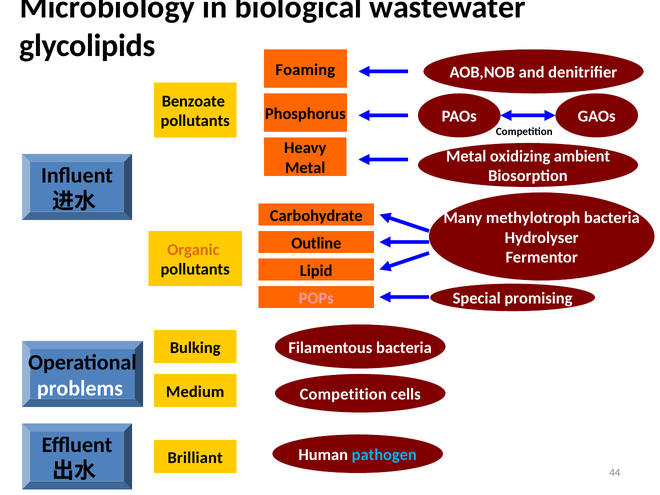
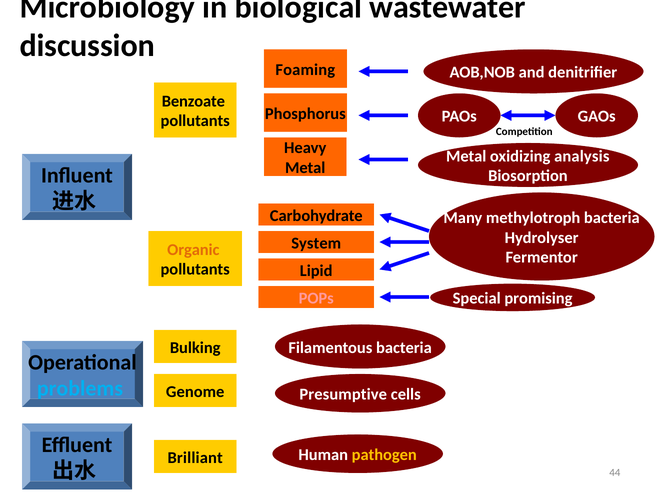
glycolipids: glycolipids -> discussion
ambient: ambient -> analysis
Outline: Outline -> System
problems colour: white -> light blue
Medium: Medium -> Genome
Competition at (343, 394): Competition -> Presumptive
pathogen colour: light blue -> yellow
